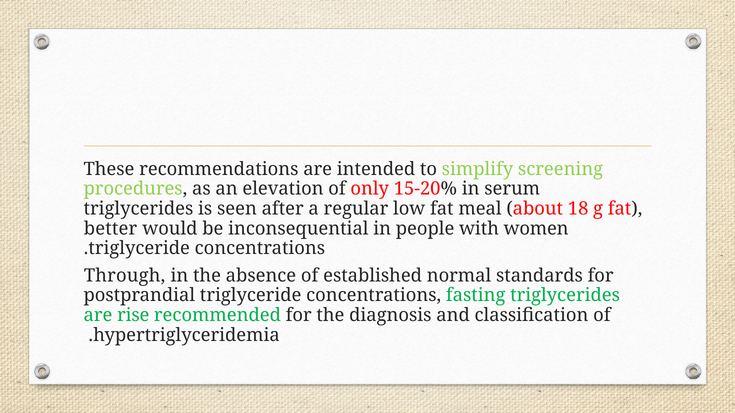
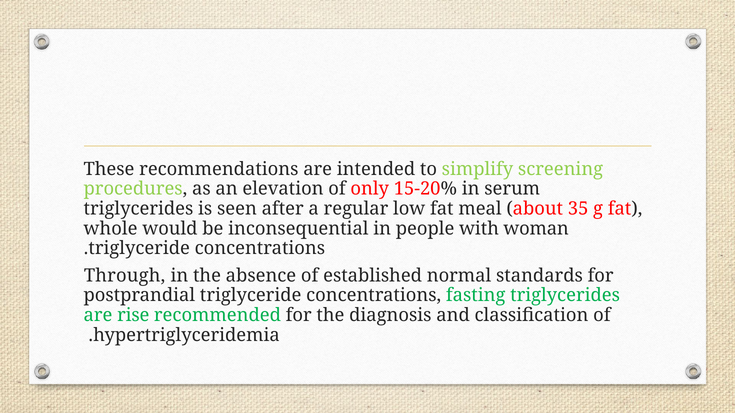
18: 18 -> 35
better: better -> whole
women: women -> woman
